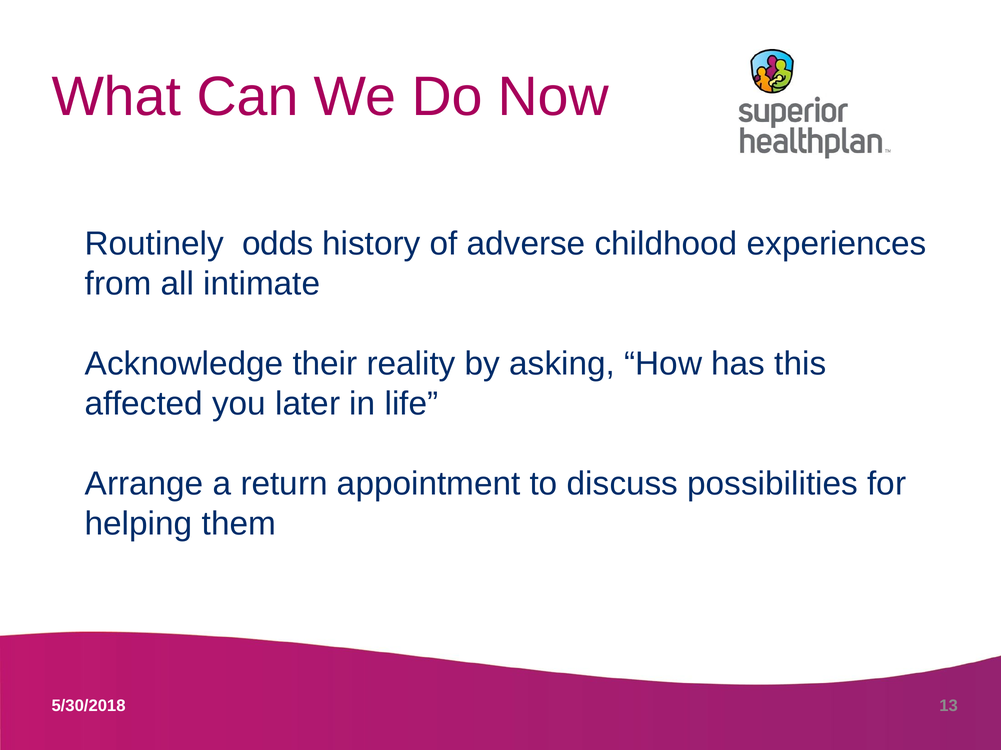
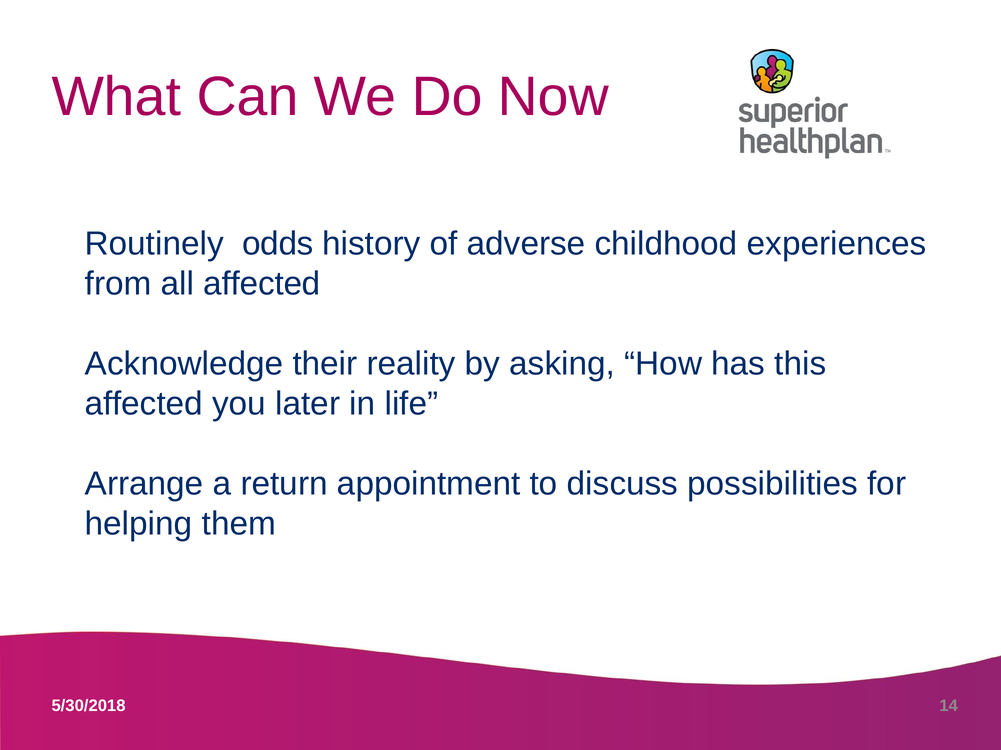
all intimate: intimate -> affected
13: 13 -> 14
